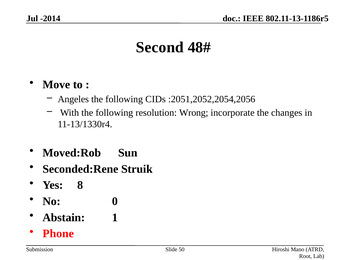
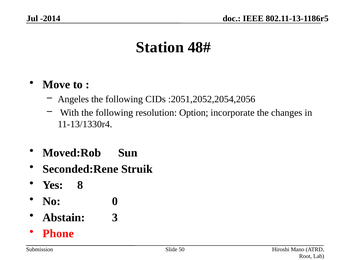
Second: Second -> Station
Wrong: Wrong -> Option
1: 1 -> 3
